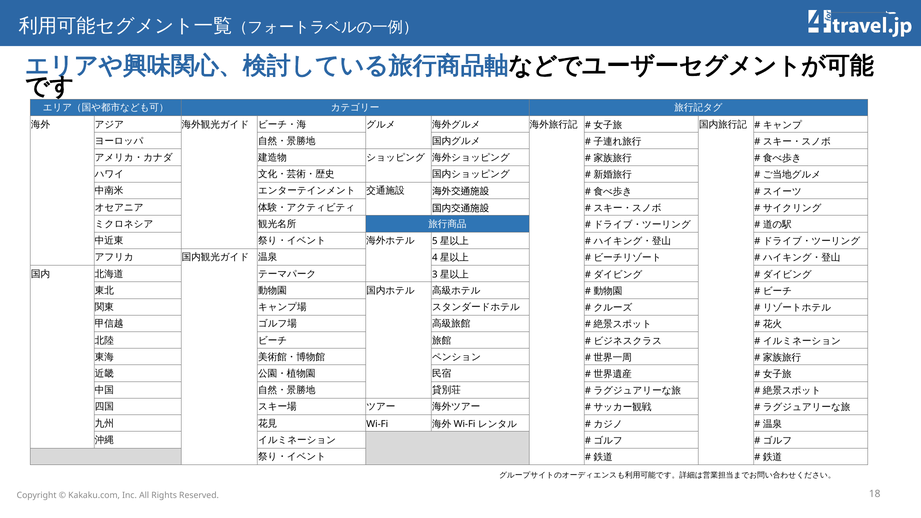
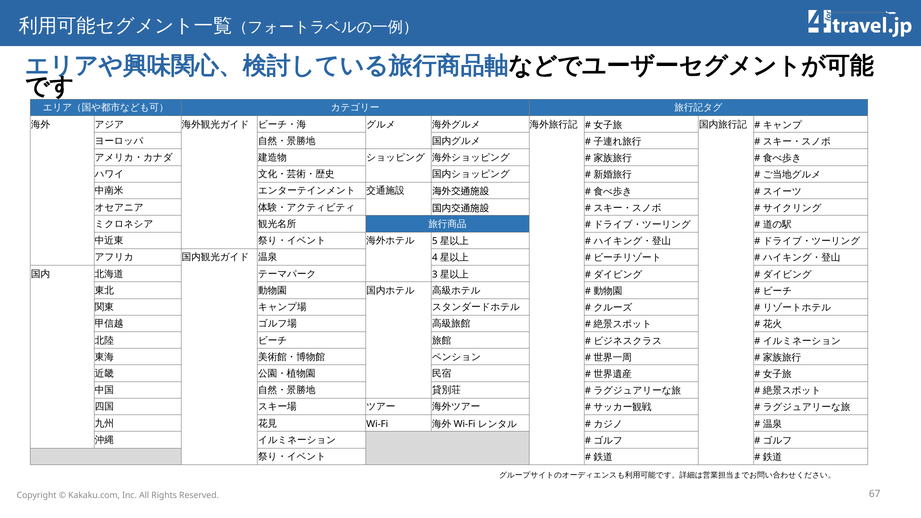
18: 18 -> 67
